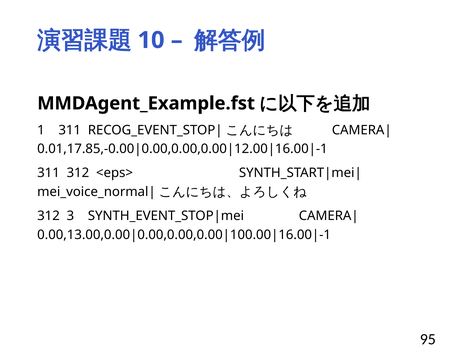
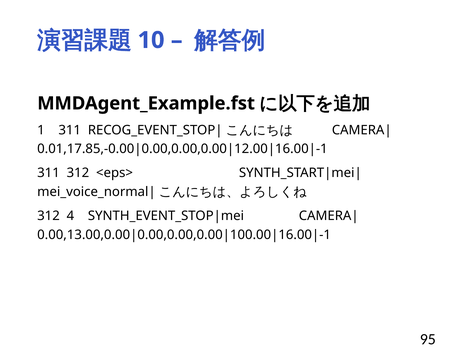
3: 3 -> 4
